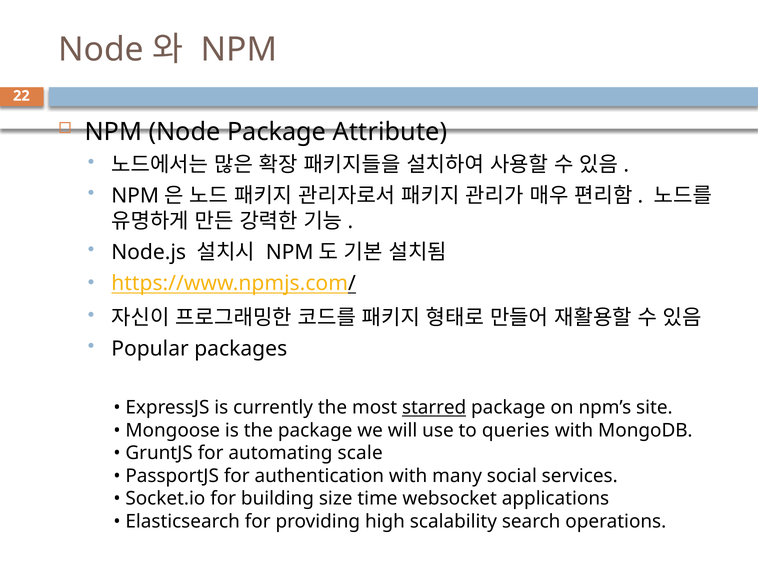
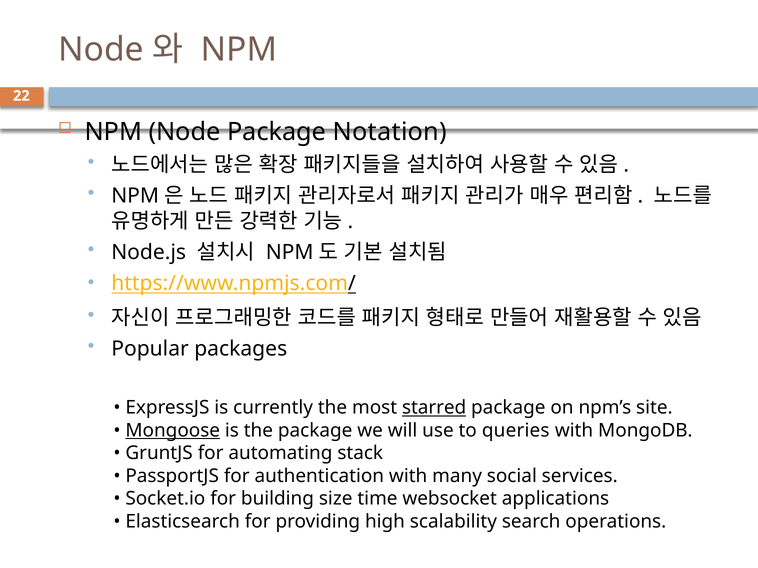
Attribute: Attribute -> Notation
Mongoose underline: none -> present
scale: scale -> stack
